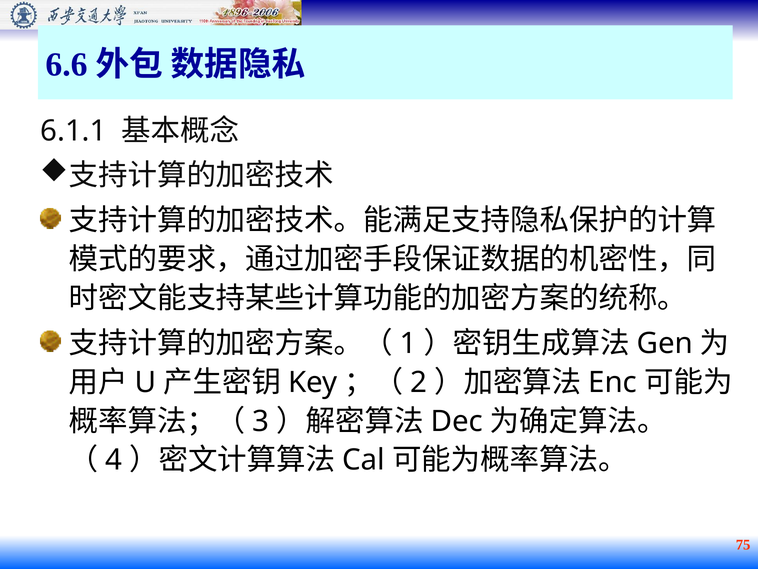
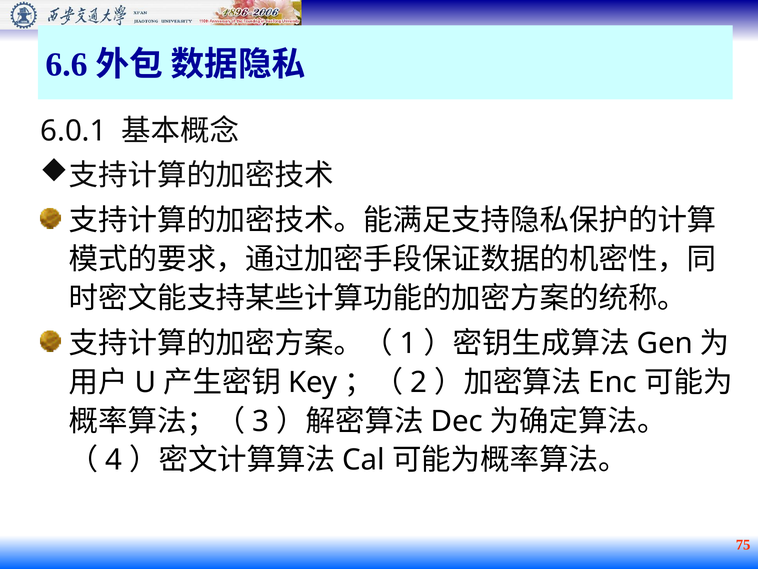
6.1.1: 6.1.1 -> 6.0.1
